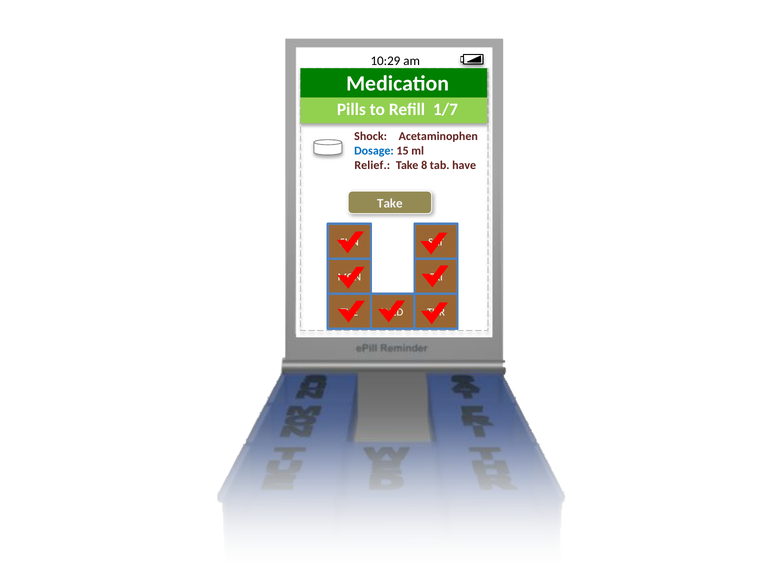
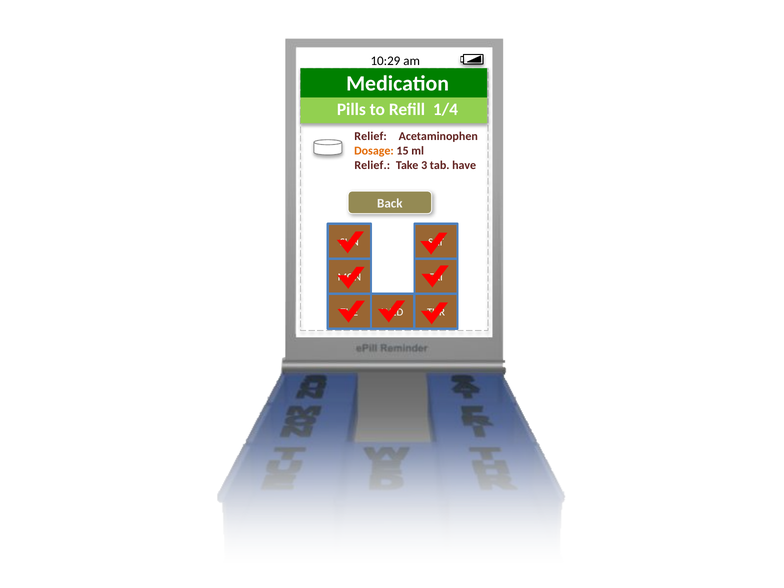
1/7: 1/7 -> 1/4
Shock at (371, 136): Shock -> Relief
Dosage colour: blue -> orange
8: 8 -> 3
Take at (390, 203): Take -> Back
